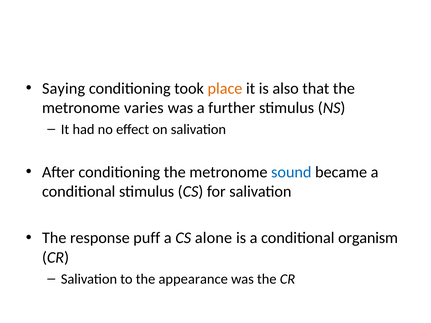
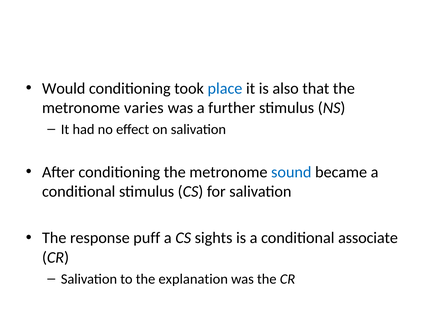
Saying: Saying -> Would
place colour: orange -> blue
alone: alone -> sights
organism: organism -> associate
appearance: appearance -> explanation
